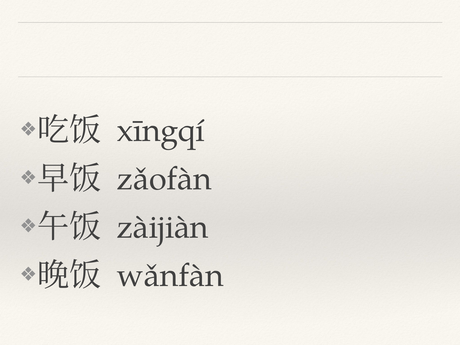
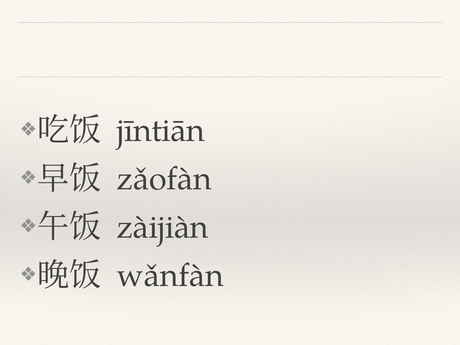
xīngqí: xīngqí -> jīntiān
